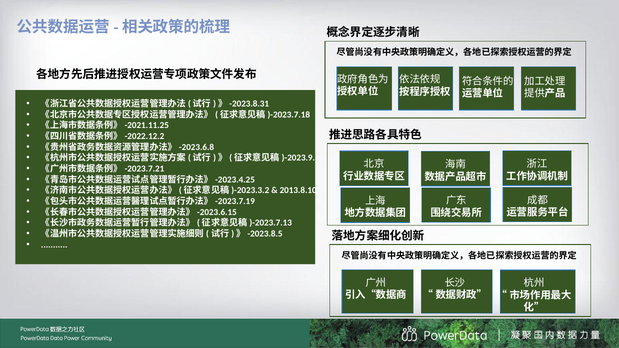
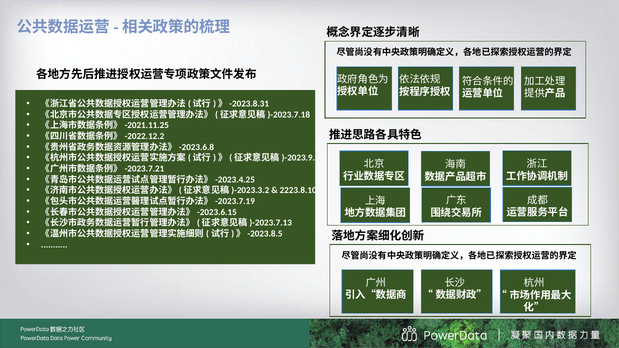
2013.8.10: 2013.8.10 -> 2223.8.10
